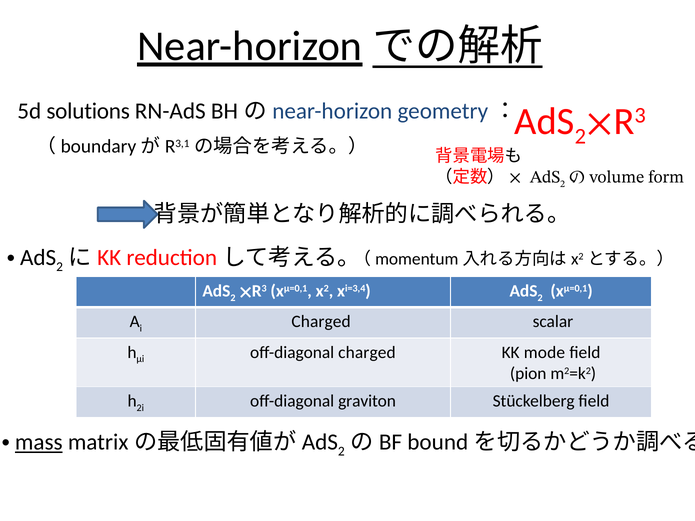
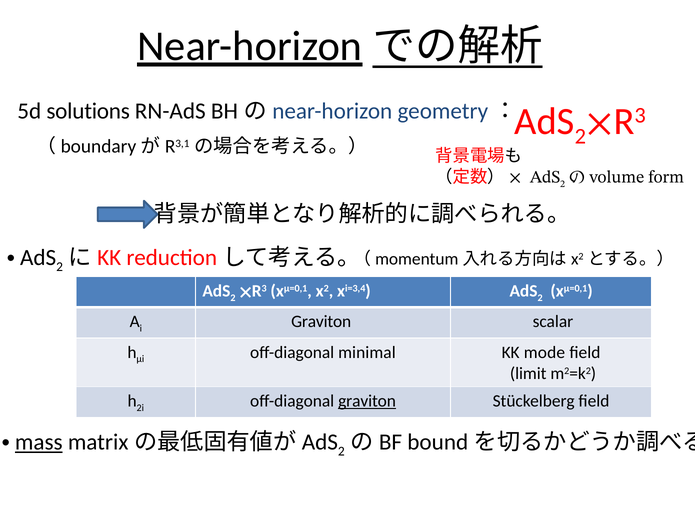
Charged at (321, 322): Charged -> Graviton
off-diagonal charged: charged -> minimal
pion: pion -> limit
graviton at (367, 401) underline: none -> present
